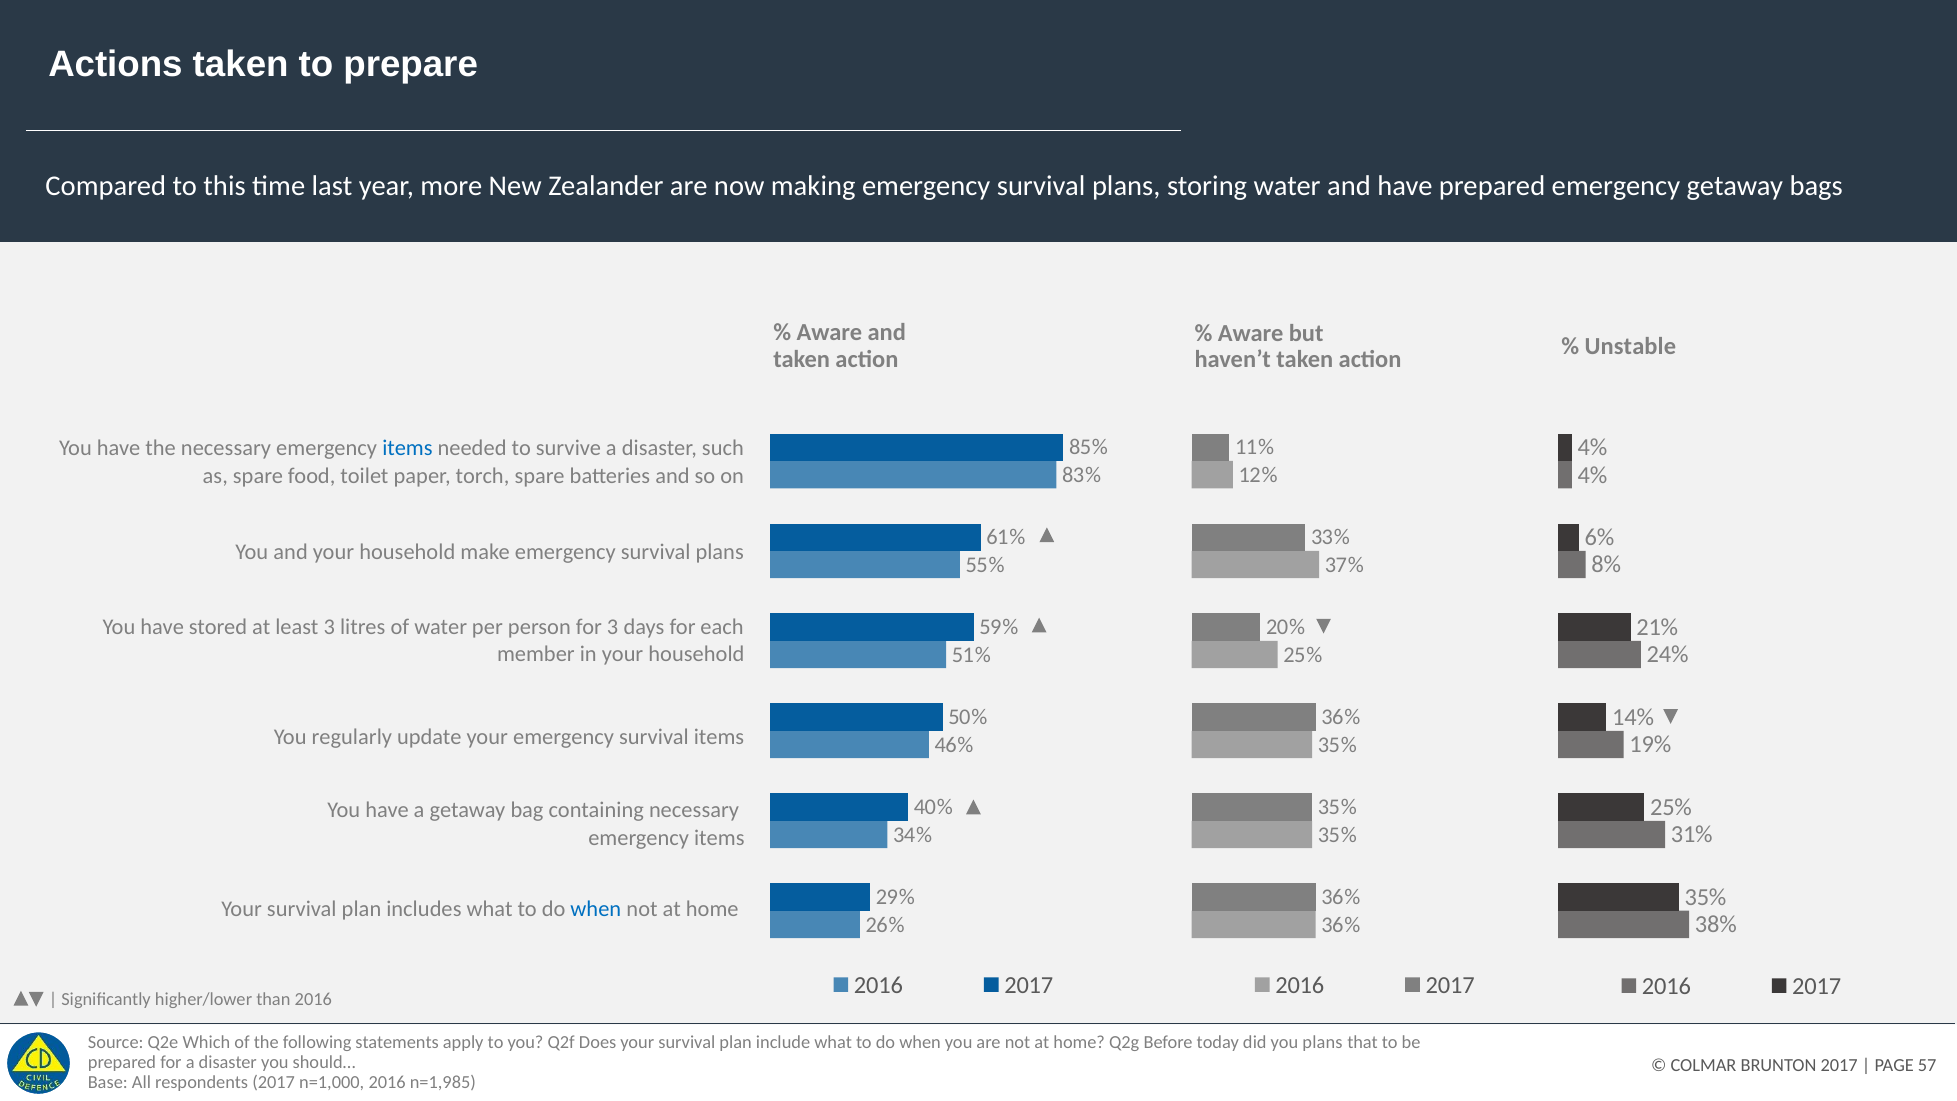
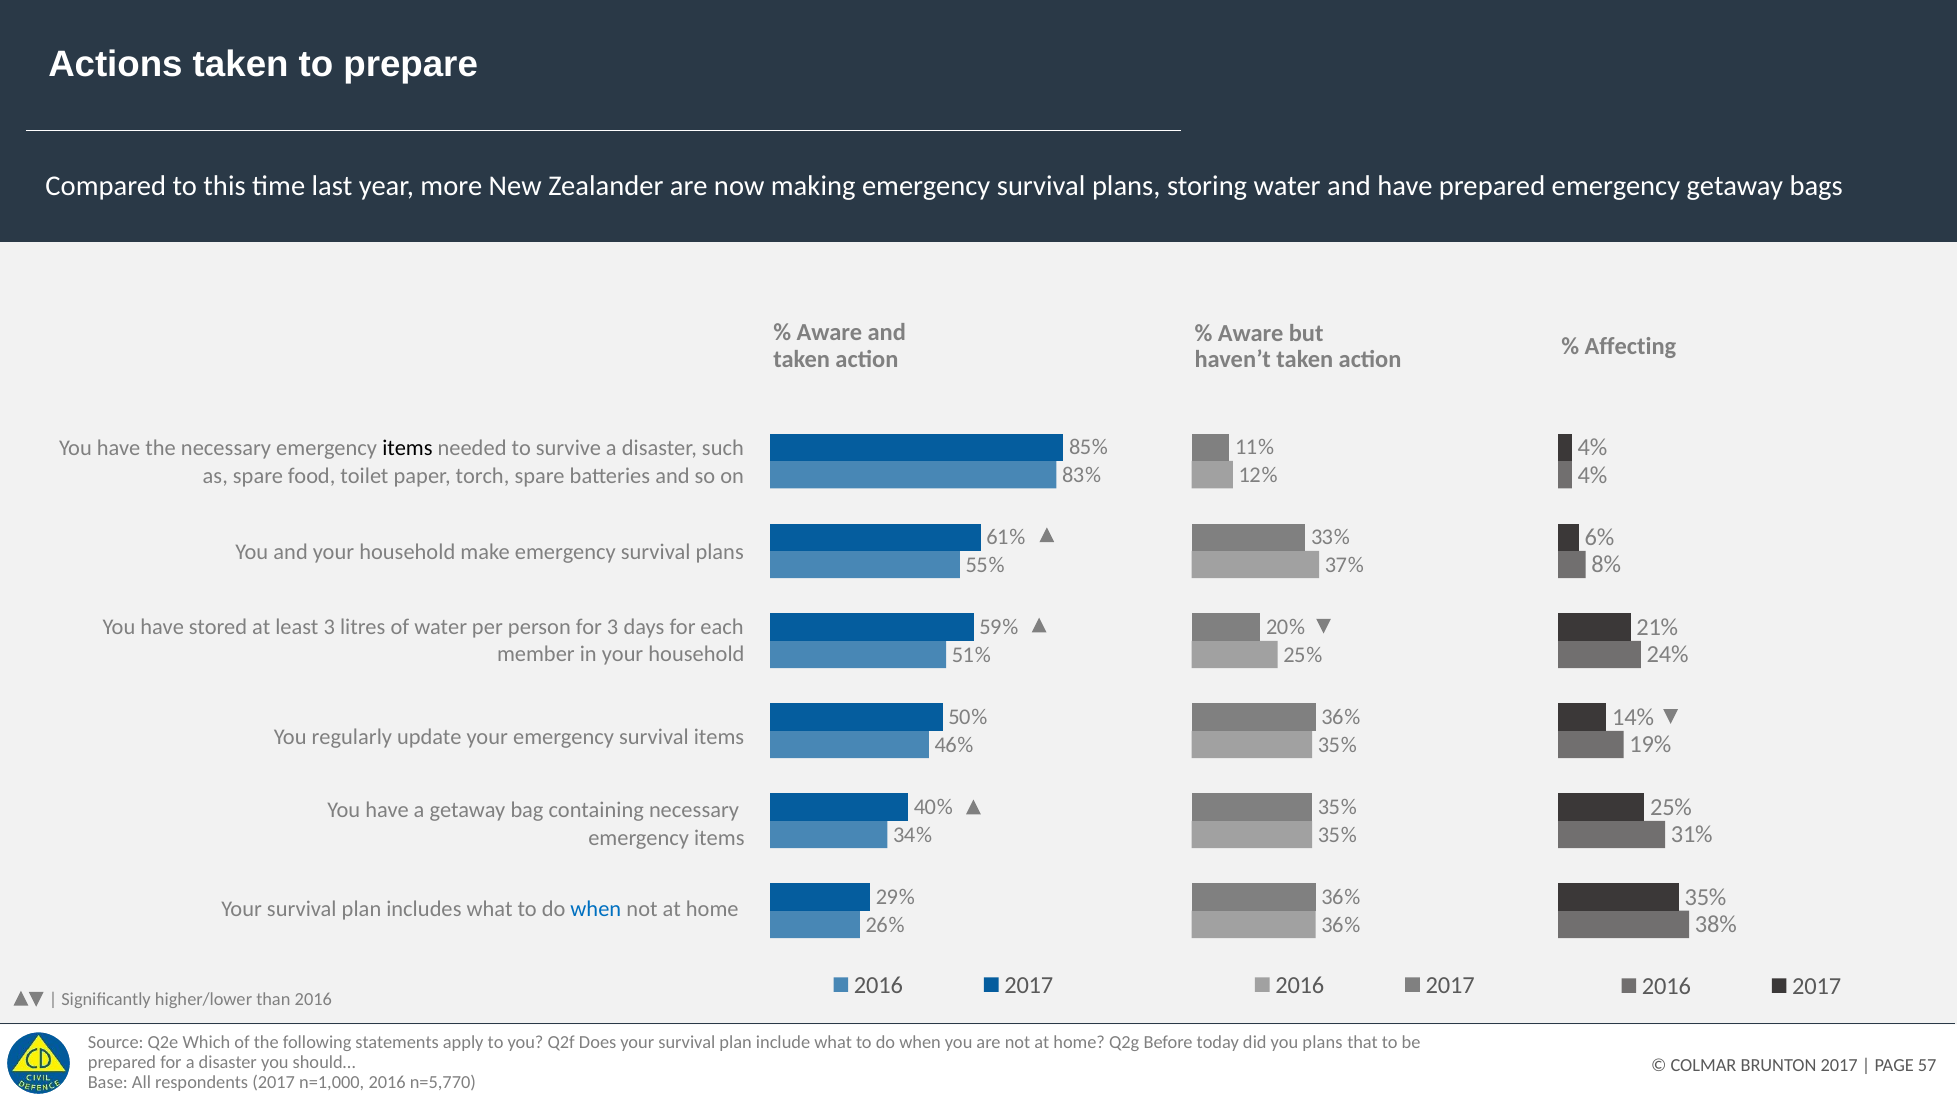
Unstable: Unstable -> Affecting
items at (407, 448) colour: blue -> black
n=1,985: n=1,985 -> n=5,770
